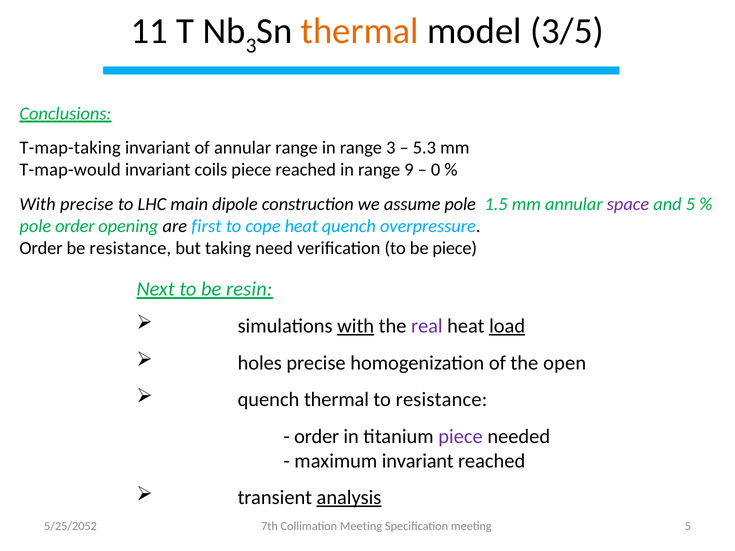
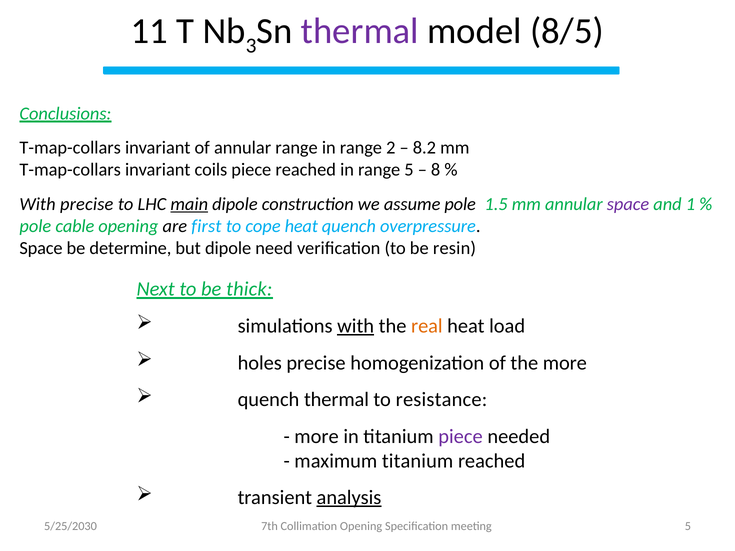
thermal at (360, 31) colour: orange -> purple
3/5: 3/5 -> 8/5
T-map-taking at (70, 148): T-map-taking -> T-map-collars
range 3: 3 -> 2
5.3: 5.3 -> 8.2
T-map-would at (70, 170): T-map-would -> T-map-collars
range 9: 9 -> 5
0: 0 -> 8
main underline: none -> present
and 5: 5 -> 1
pole order: order -> cable
Order at (41, 248): Order -> Space
be resistance: resistance -> determine
but taking: taking -> dipole
be piece: piece -> resin
resin: resin -> thick
real colour: purple -> orange
load underline: present -> none
the open: open -> more
order at (317, 436): order -> more
maximum invariant: invariant -> titanium
5/25/2052: 5/25/2052 -> 5/25/2030
Collimation Meeting: Meeting -> Opening
